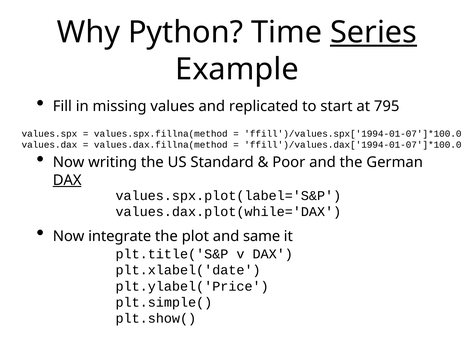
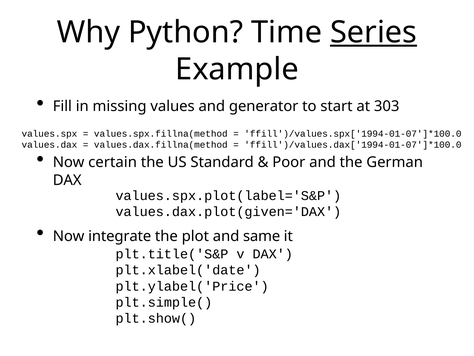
replicated: replicated -> generator
795: 795 -> 303
writing: writing -> certain
DAX at (67, 180) underline: present -> none
values.dax.plot(while='DAX: values.dax.plot(while='DAX -> values.dax.plot(given='DAX
